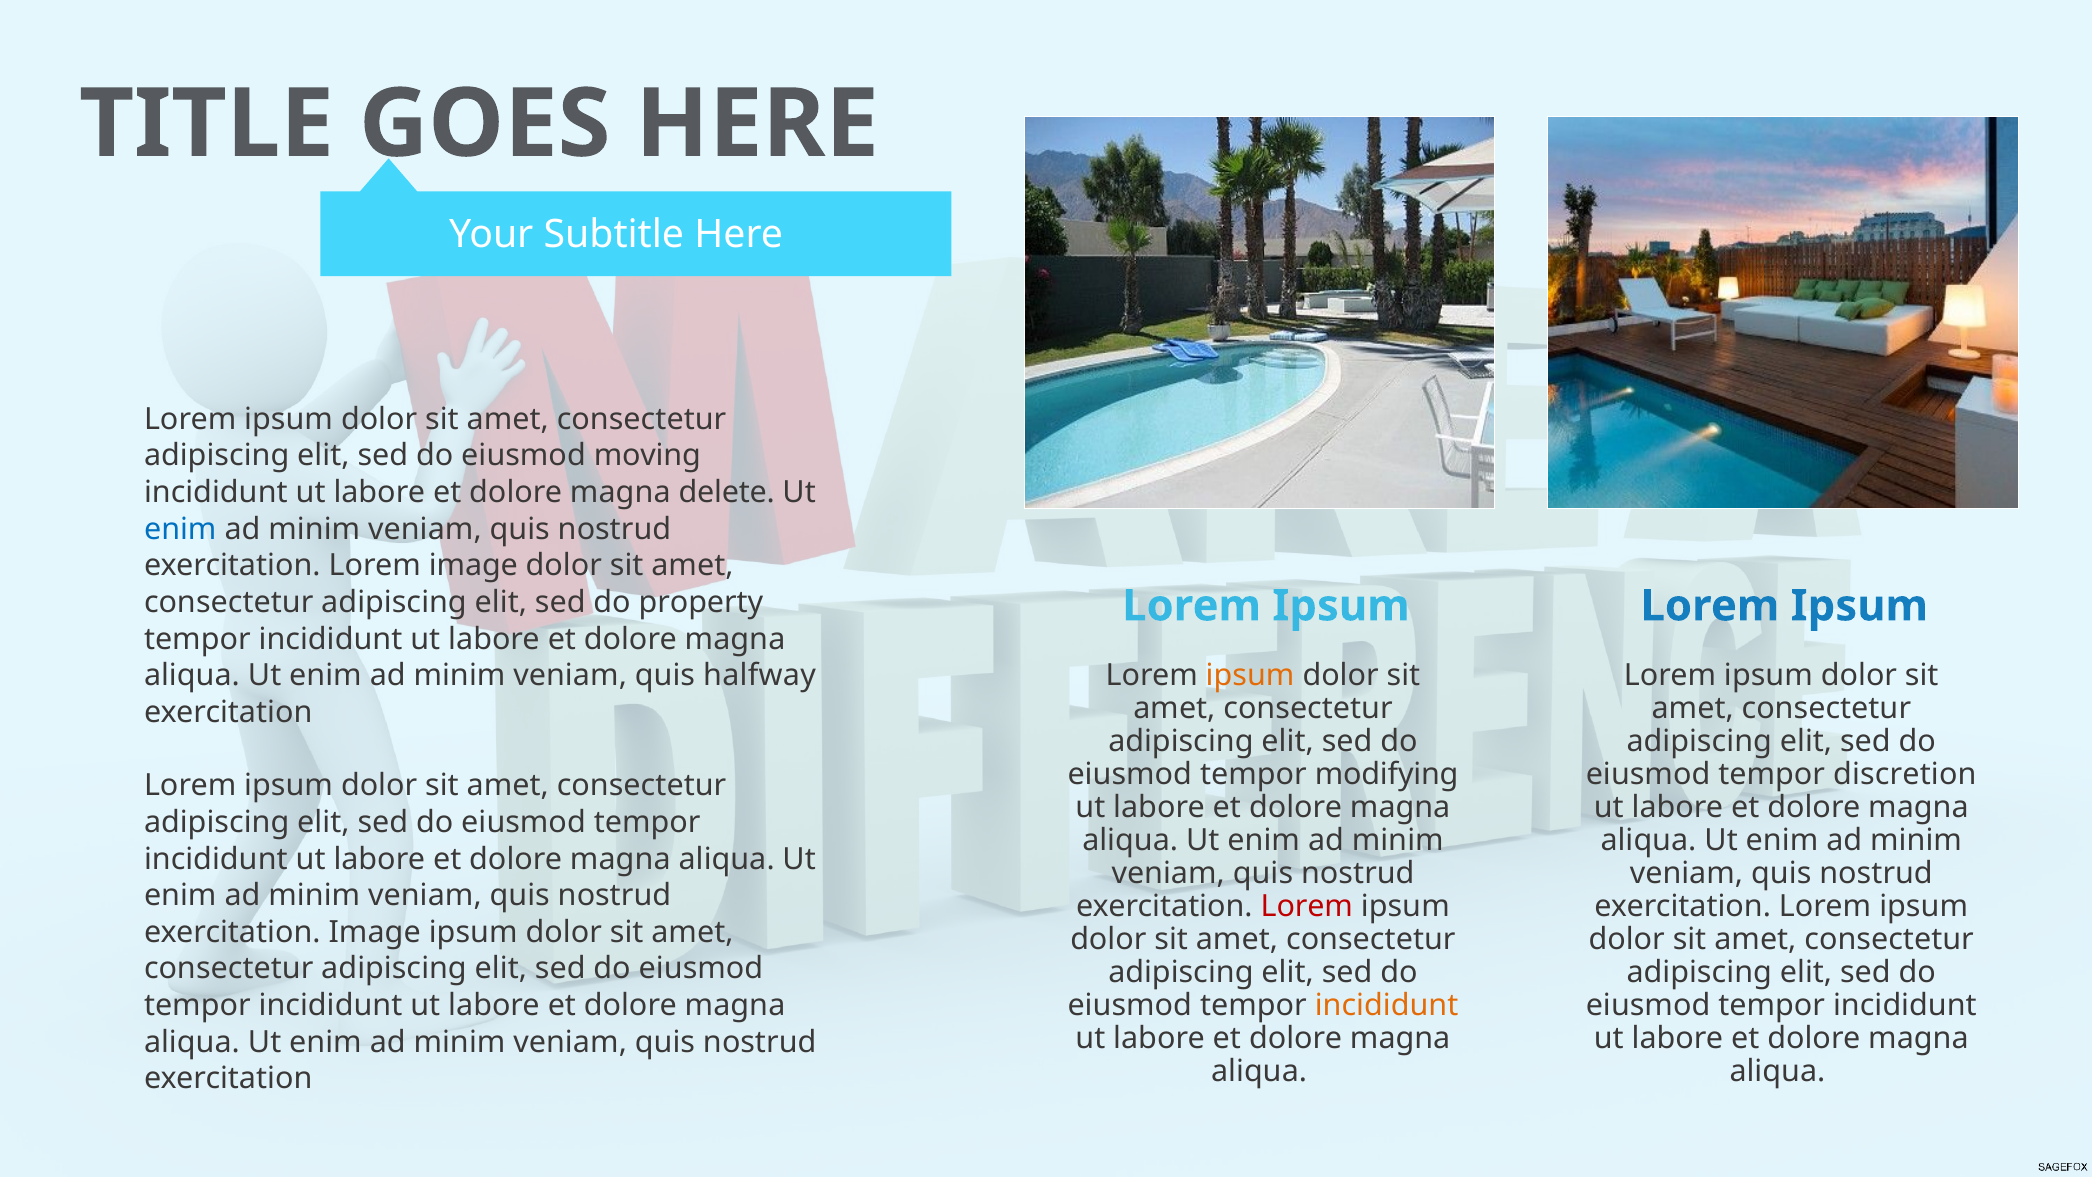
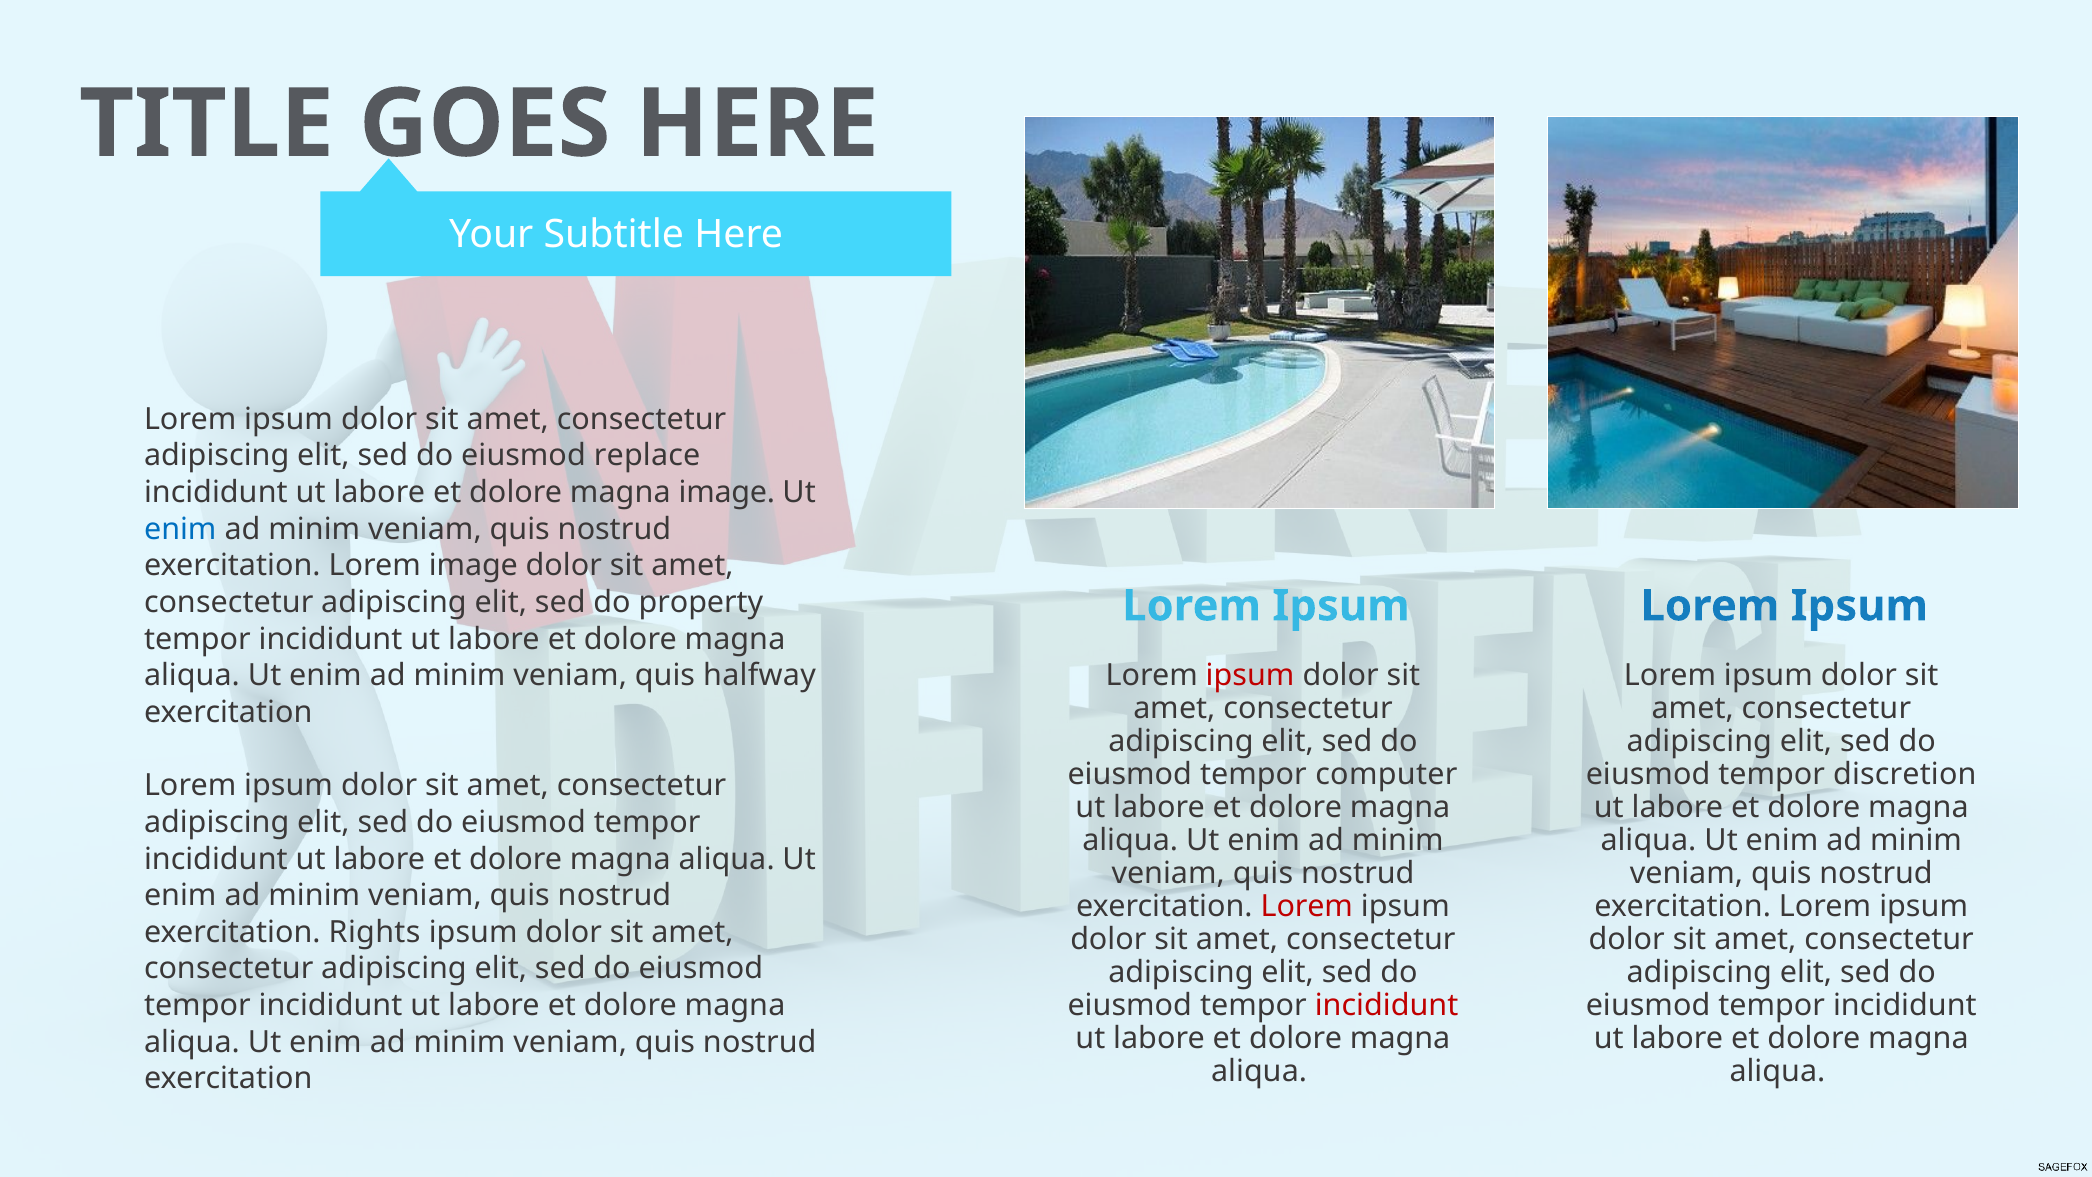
moving: moving -> replace
magna delete: delete -> image
ipsum at (1250, 676) colour: orange -> red
modifying: modifying -> computer
exercitation Image: Image -> Rights
incididunt at (1387, 1006) colour: orange -> red
